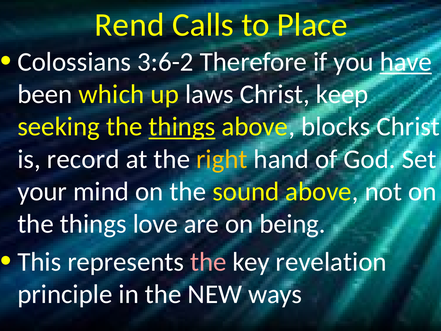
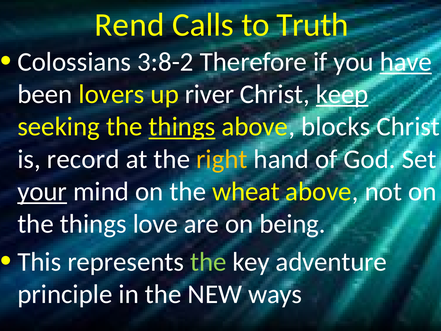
Place: Place -> Truth
3:6-2: 3:6-2 -> 3:8-2
which: which -> lovers
laws: laws -> river
keep underline: none -> present
your underline: none -> present
sound: sound -> wheat
the at (208, 262) colour: pink -> light green
revelation: revelation -> adventure
